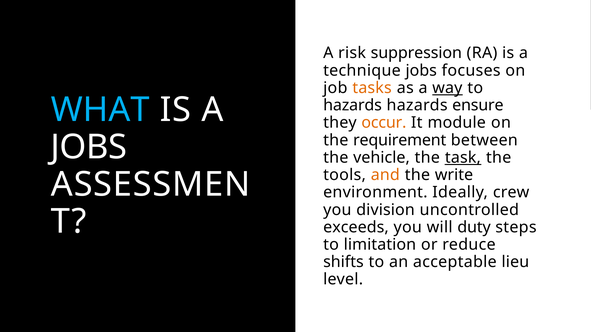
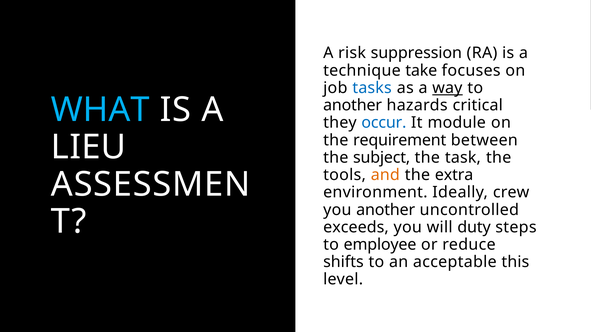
technique jobs: jobs -> take
tasks colour: orange -> blue
hazards at (353, 105): hazards -> another
ensure: ensure -> critical
occur colour: orange -> blue
JOBS at (89, 147): JOBS -> LIEU
vehicle: vehicle -> subject
task underline: present -> none
write: write -> extra
you division: division -> another
limitation: limitation -> employee
lieu: lieu -> this
